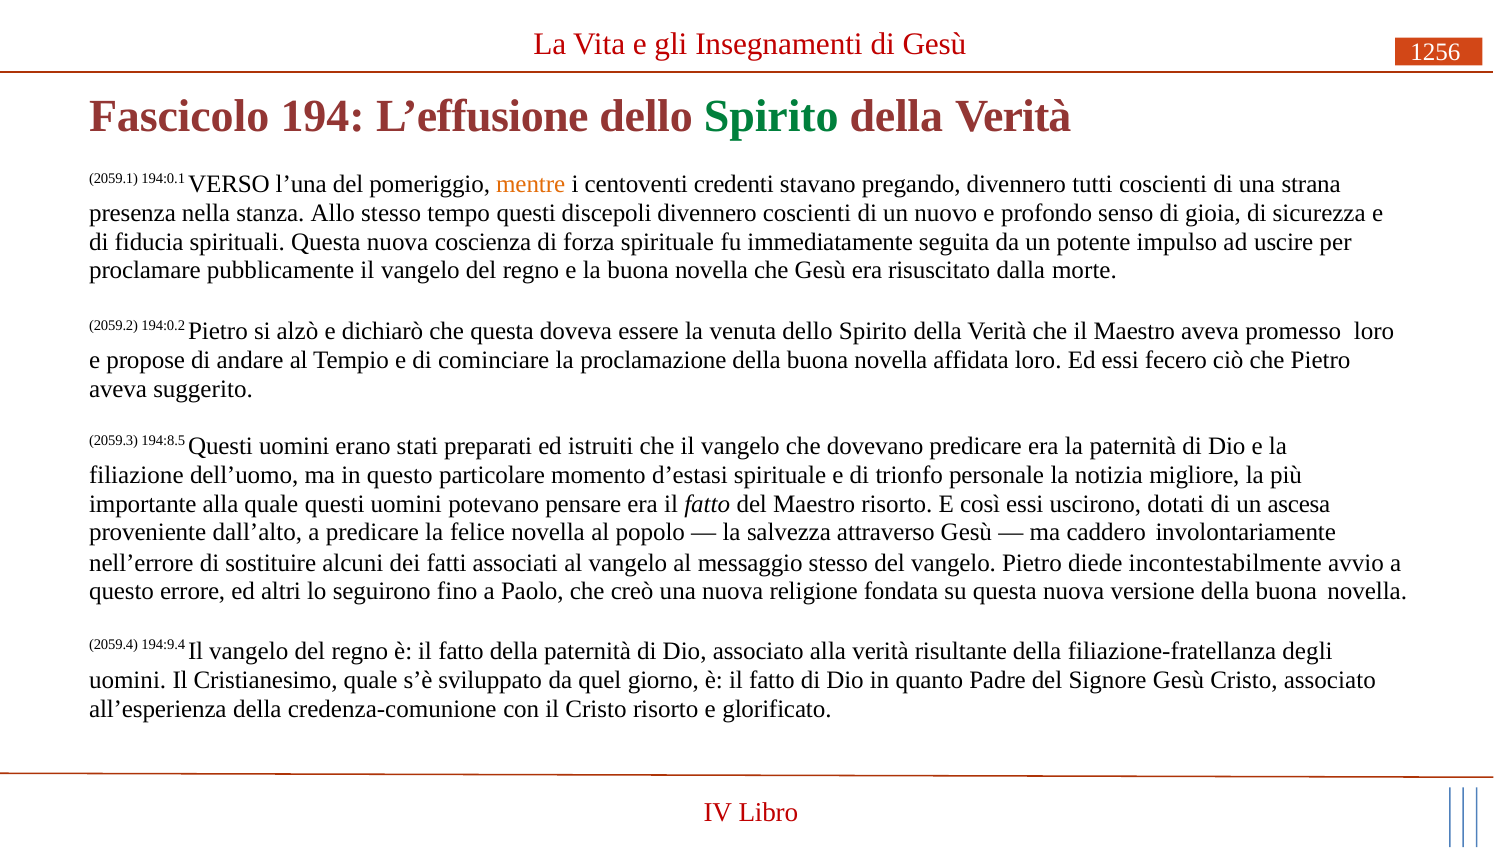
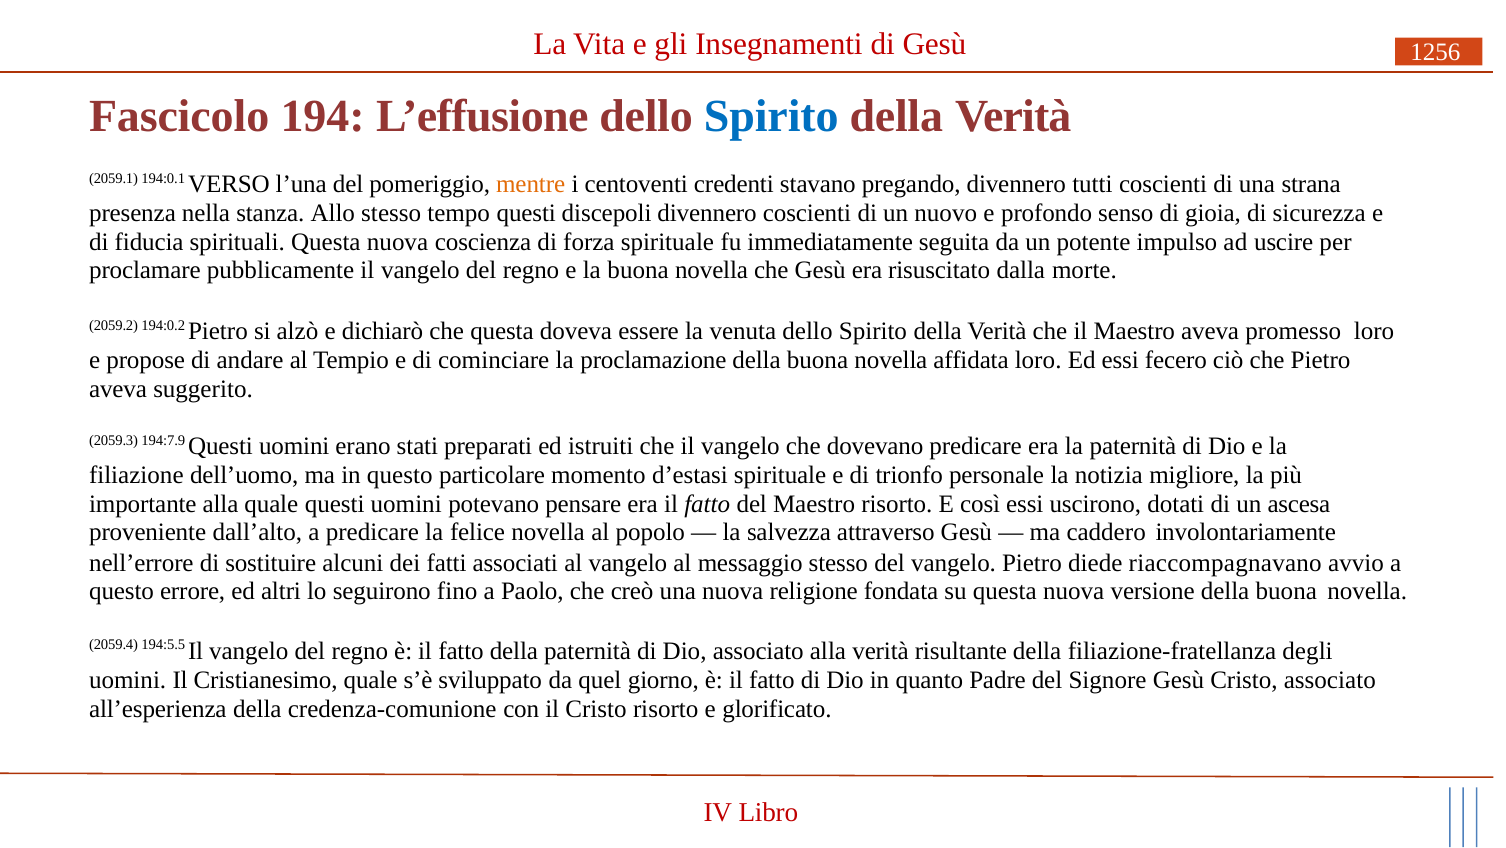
Spirito at (771, 117) colour: green -> blue
194:8.5: 194:8.5 -> 194:7.9
incontestabilmente: incontestabilmente -> riaccompagnavano
194:9.4: 194:9.4 -> 194:5.5
